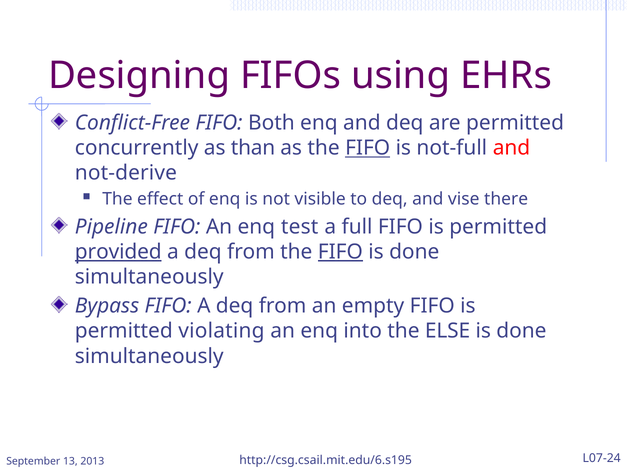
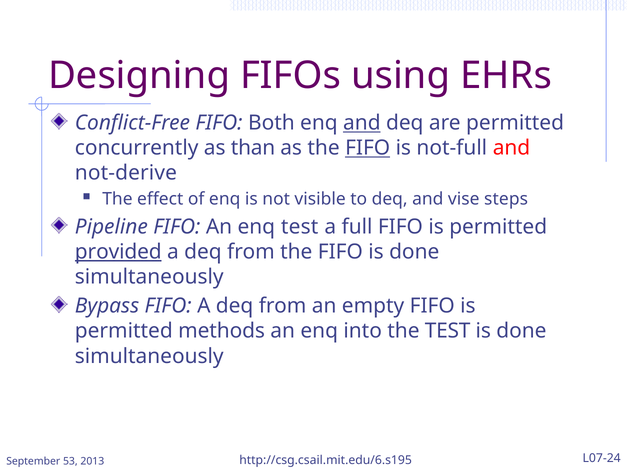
and at (362, 123) underline: none -> present
there: there -> steps
FIFO at (340, 252) underline: present -> none
violating: violating -> methods
the ELSE: ELSE -> TEST
13: 13 -> 53
